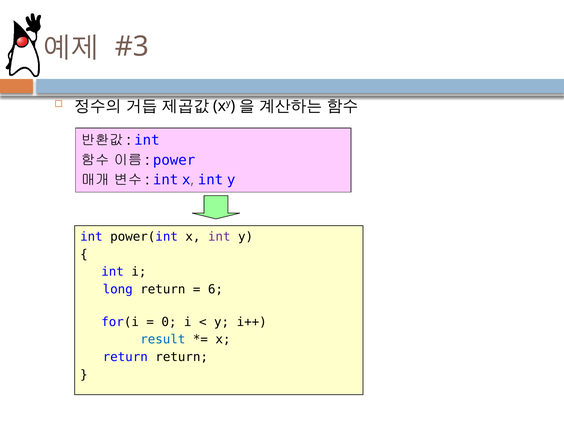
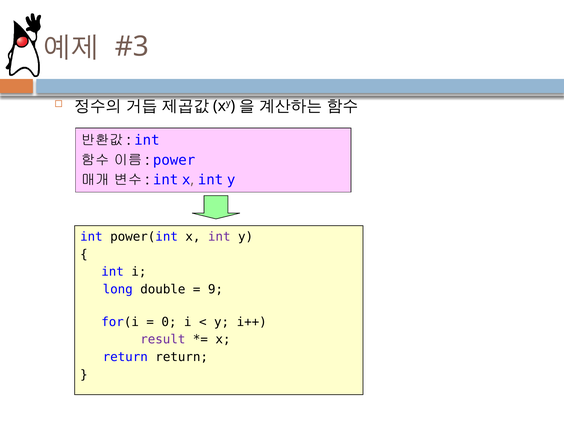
long return: return -> double
6: 6 -> 9
result colour: blue -> purple
